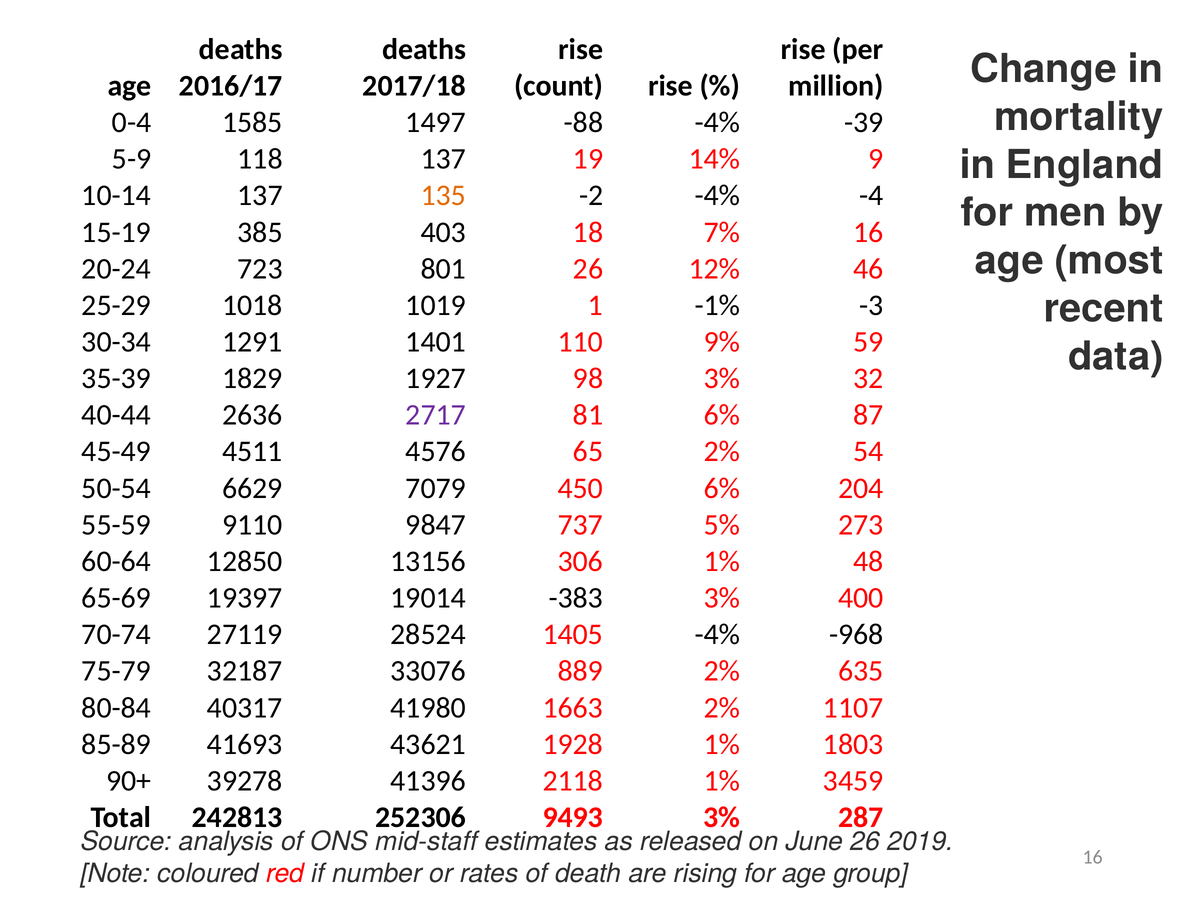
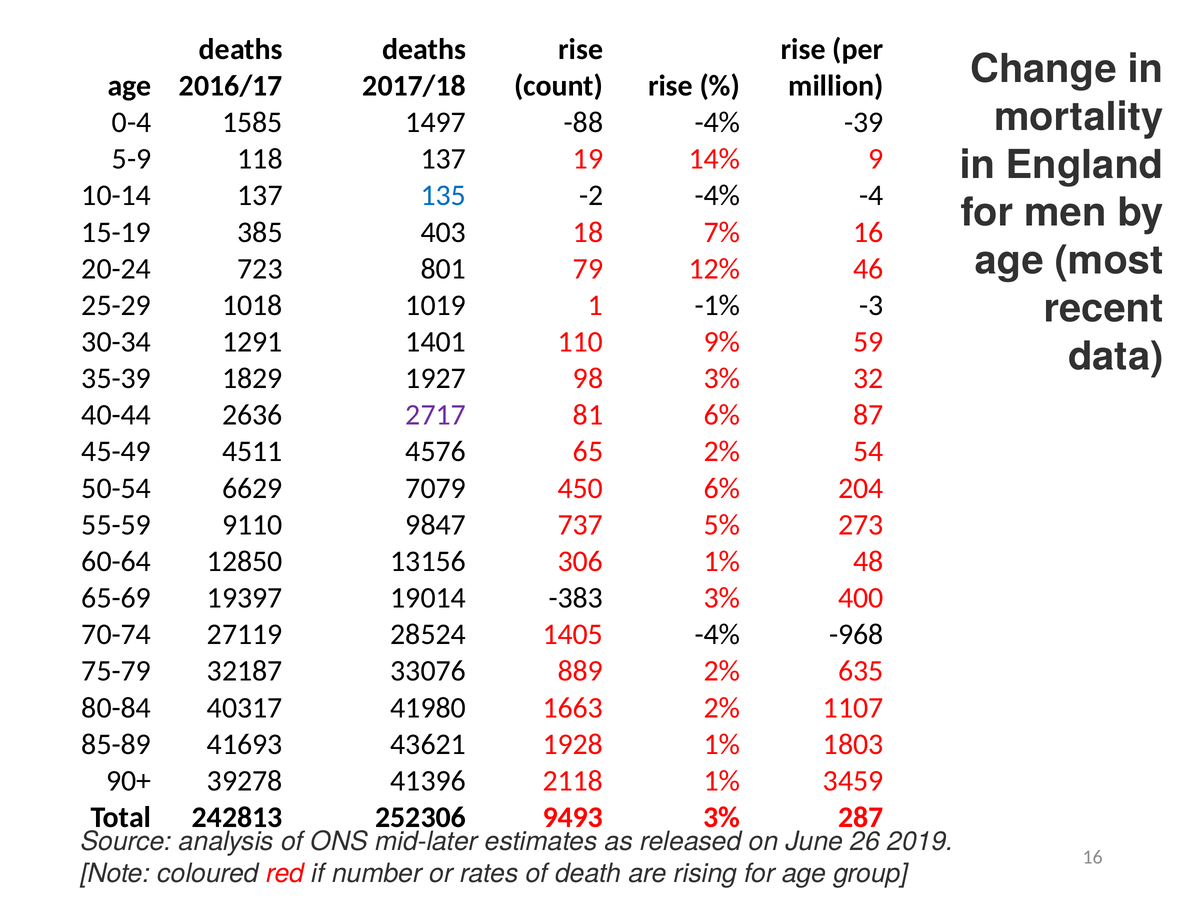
135 colour: orange -> blue
801 26: 26 -> 79
mid-staff: mid-staff -> mid-later
